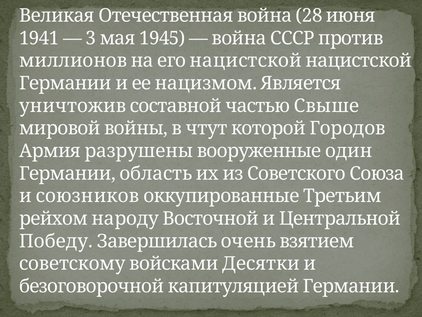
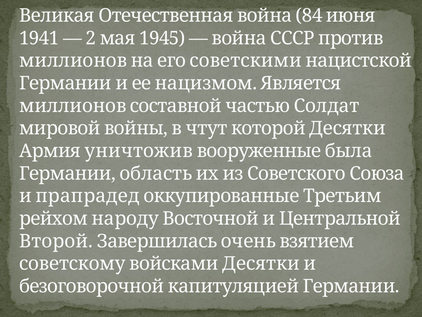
28: 28 -> 84
3: 3 -> 2
его нацистской: нацистской -> советскими
уничтожив at (73, 106): уничтожив -> миллионов
Свыше: Свыше -> Солдат
которой Городов: Городов -> Десятки
разрушены: разрушены -> уничтожив
один: один -> была
союзников: союзников -> прапрадед
Победу: Победу -> Второй
